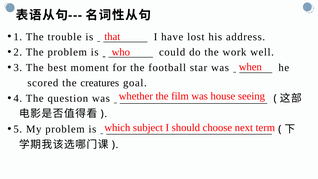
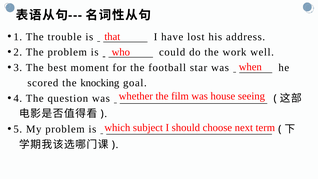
creatures: creatures -> knocking
